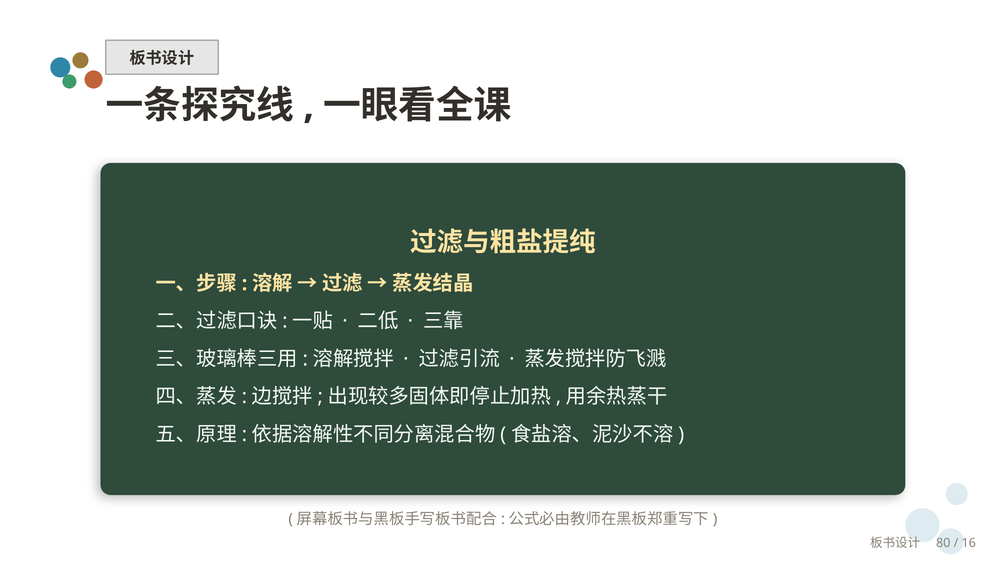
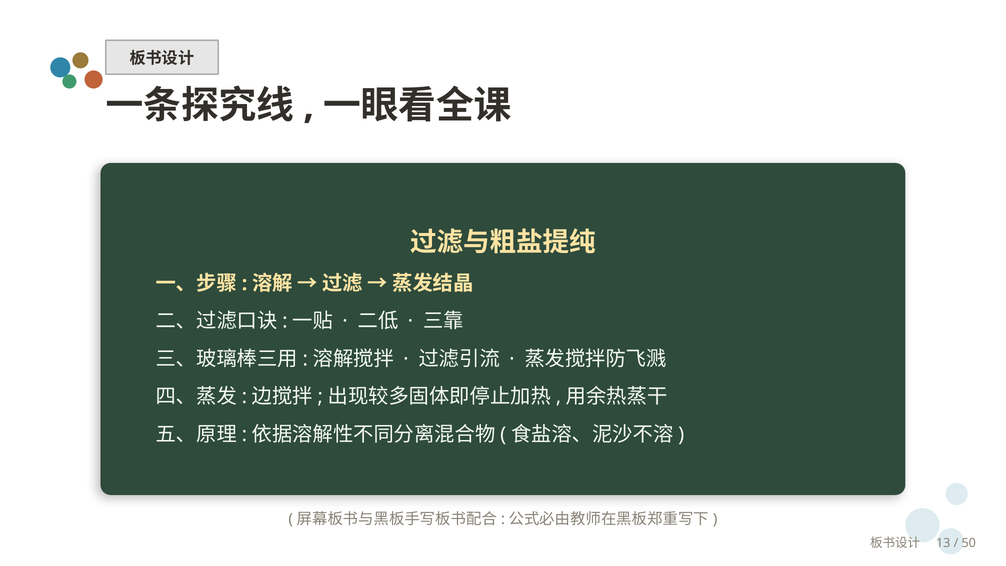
80: 80 -> 13
16: 16 -> 50
